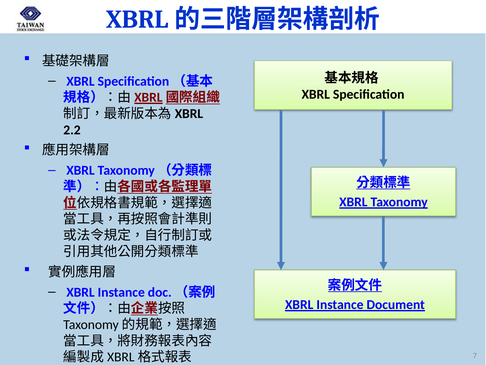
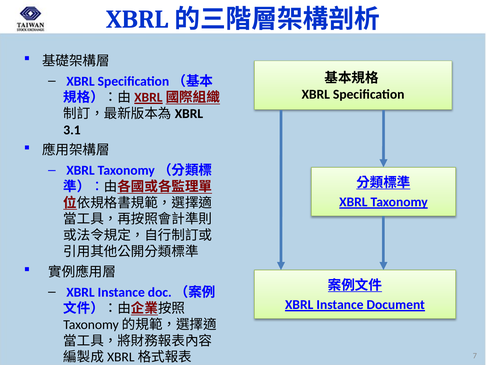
2.2: 2.2 -> 3.1
